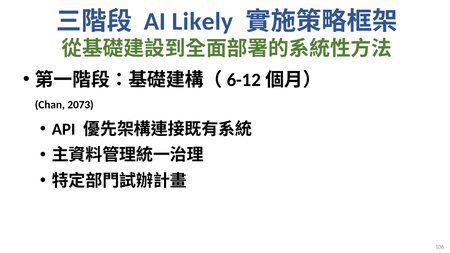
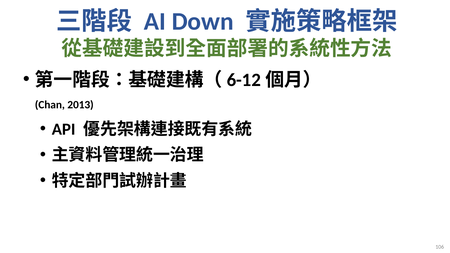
Likely: Likely -> Down
2073: 2073 -> 2013
